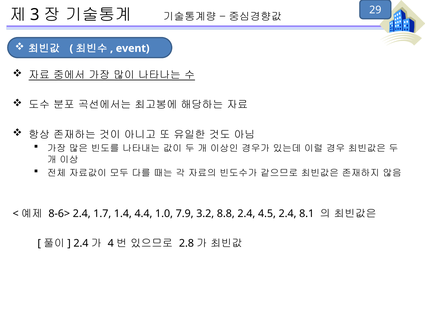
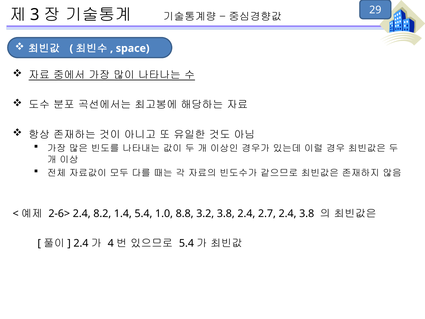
event: event -> space
8-6>: 8-6> -> 2-6>
1.7: 1.7 -> 8.2
1.4 4.4: 4.4 -> 5.4
7.9: 7.9 -> 8.8
3.2 8.8: 8.8 -> 3.8
4.5: 4.5 -> 2.7
2.4 8.1: 8.1 -> 3.8
2.8 at (186, 243): 2.8 -> 5.4
